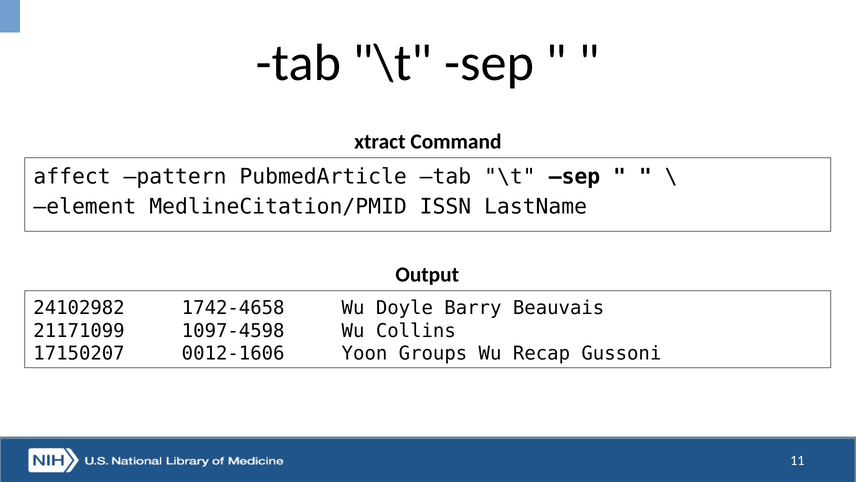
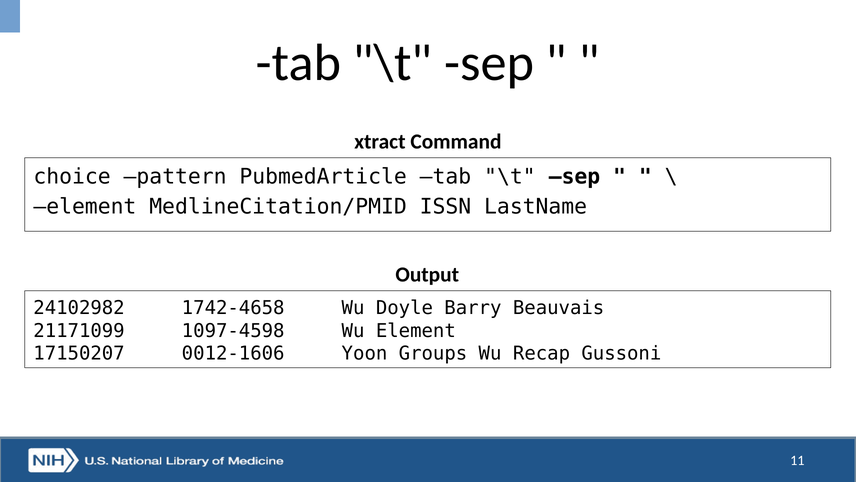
affect: affect -> choice
Wu Collins: Collins -> Element
